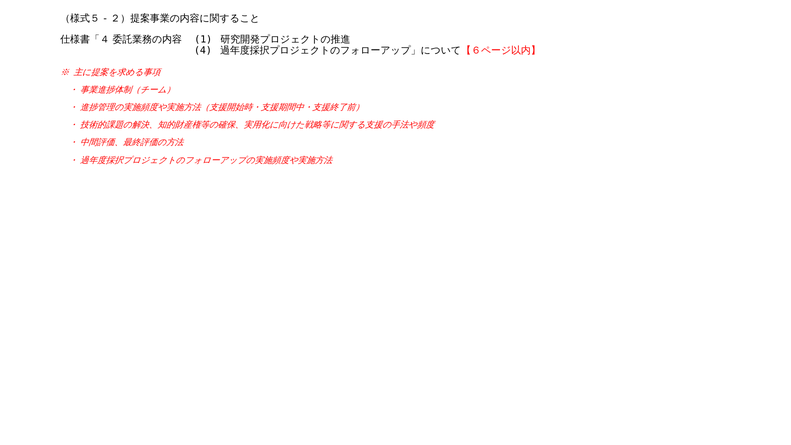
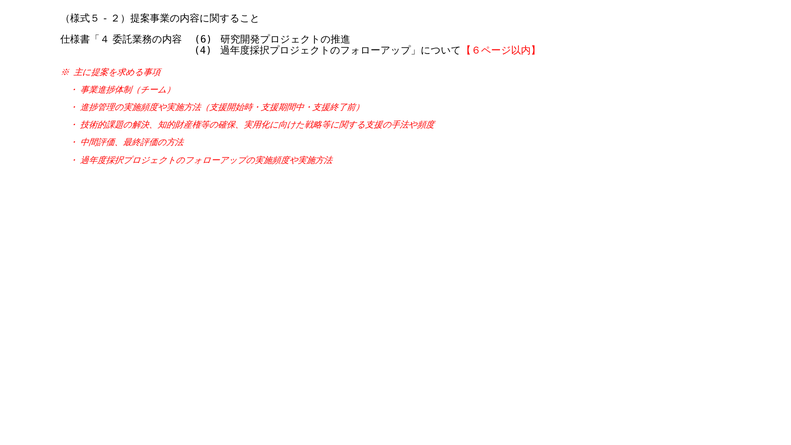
1: 1 -> 6
